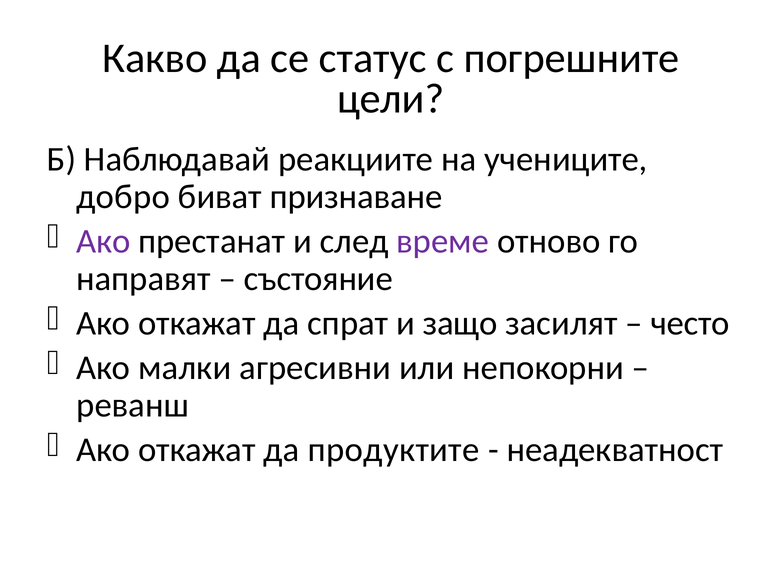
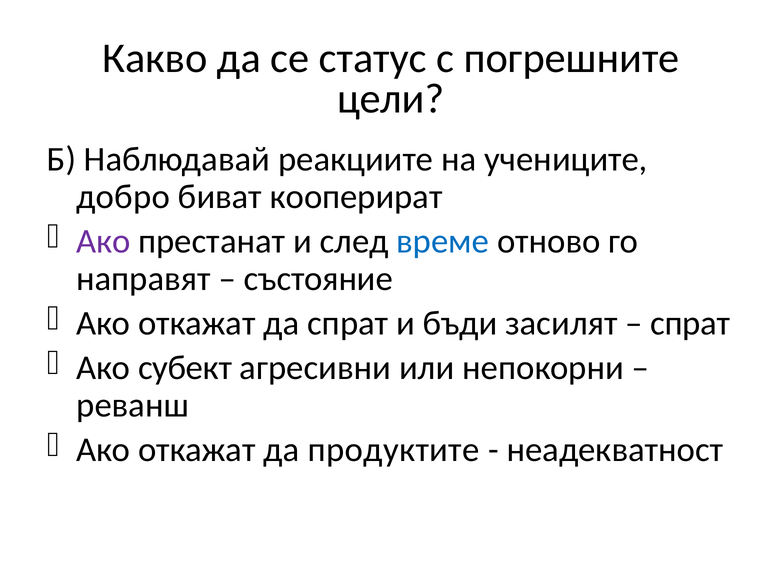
признаване: признаване -> кооперират
време colour: purple -> blue
защо: защо -> бъди
често at (690, 323): често -> спрат
малки: малки -> субект
